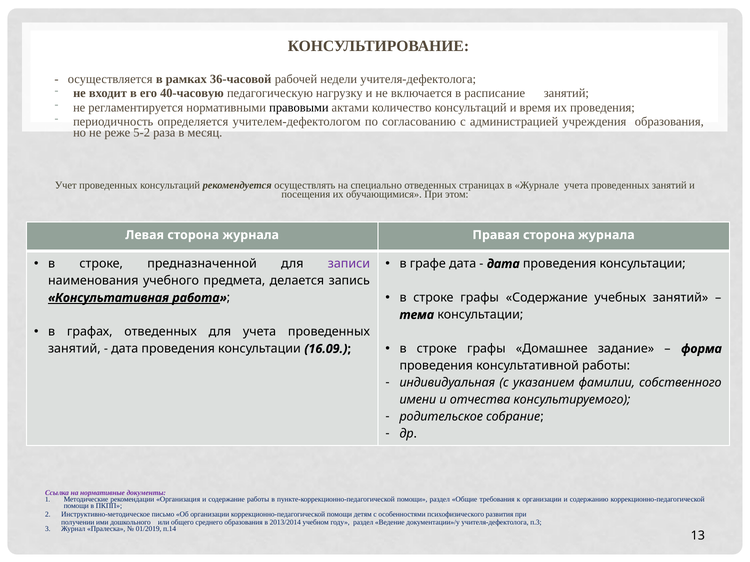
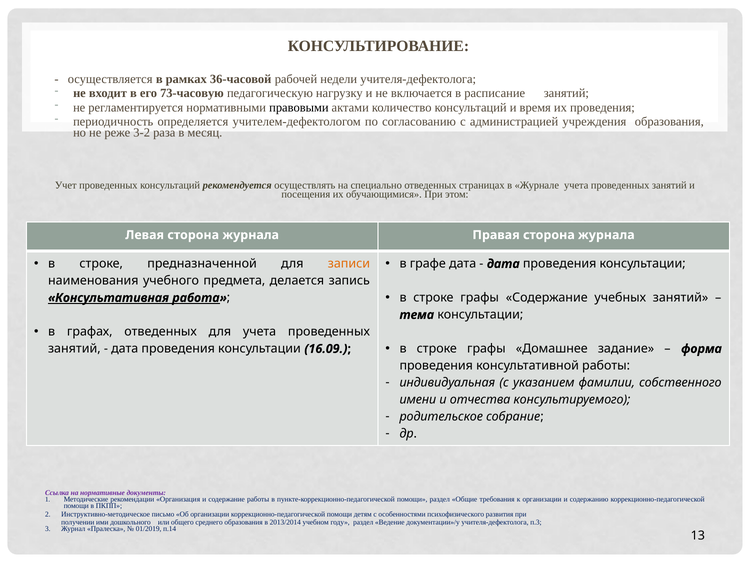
40-часовую: 40-часовую -> 73-часовую
5-2: 5-2 -> 3-2
записи colour: purple -> orange
